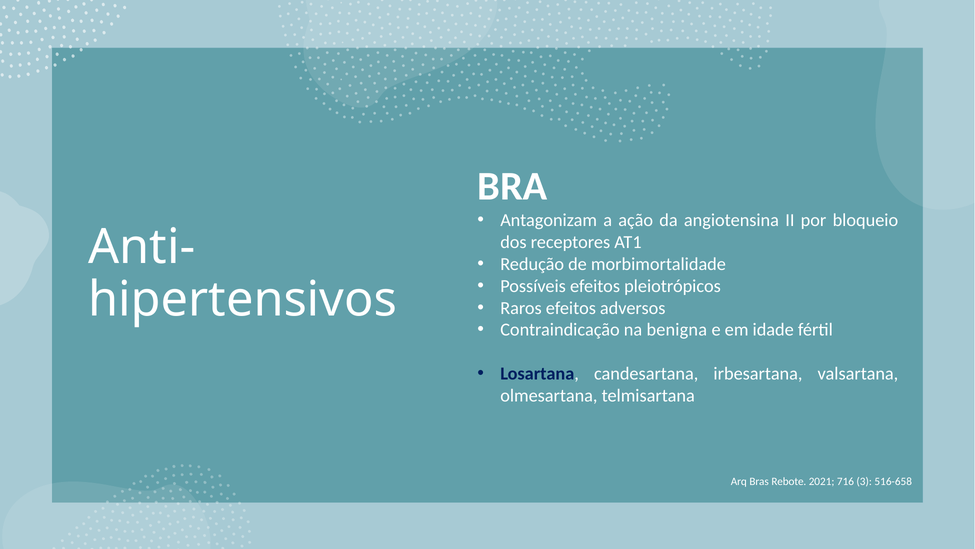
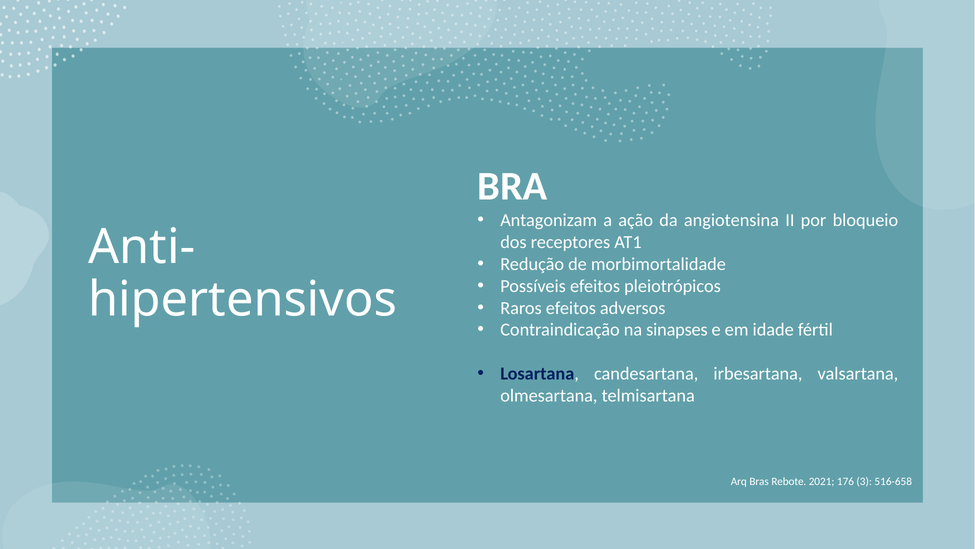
benigna: benigna -> sinapses
716: 716 -> 176
